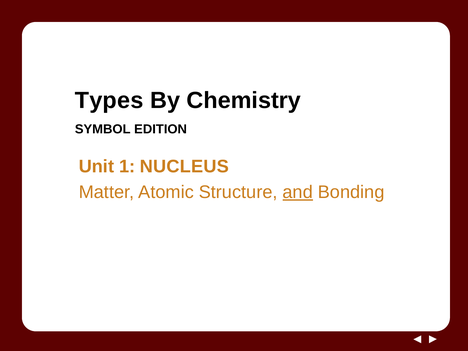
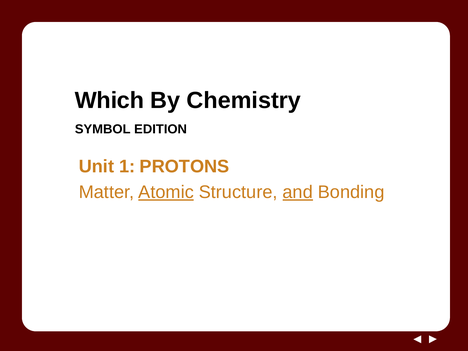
Types: Types -> Which
NUCLEUS: NUCLEUS -> PROTONS
Atomic underline: none -> present
